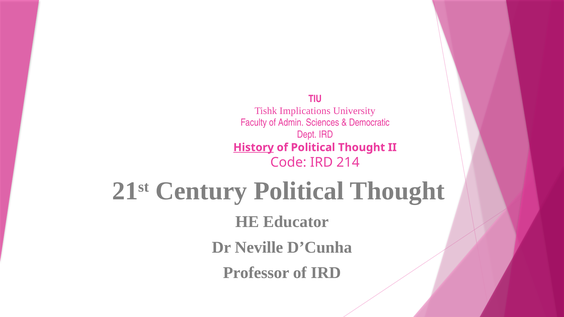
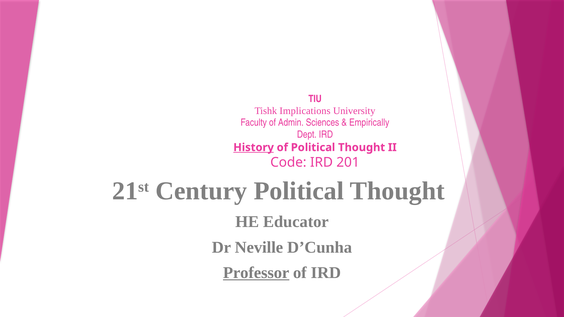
Democratic: Democratic -> Empirically
214: 214 -> 201
Professor underline: none -> present
